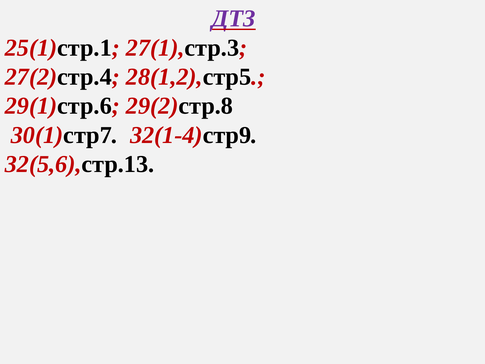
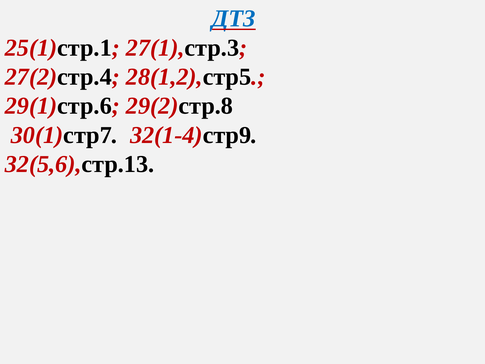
ДТЗ colour: purple -> blue
